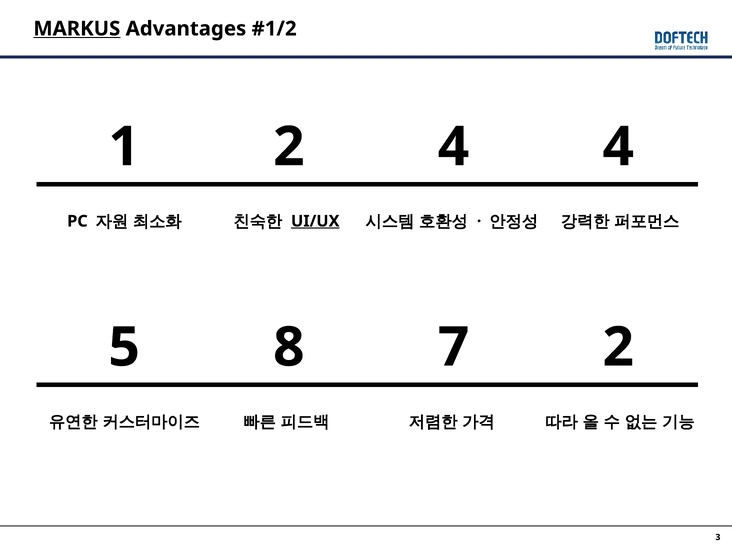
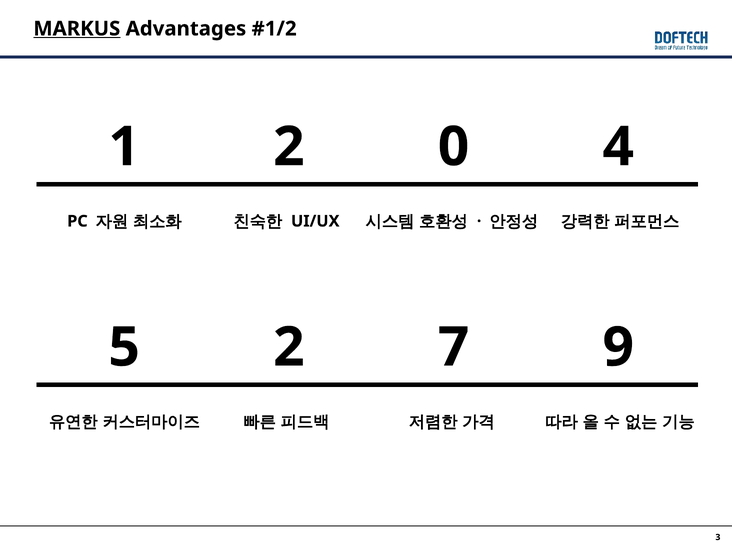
2 4: 4 -> 0
UI/UX underline: present -> none
5 8: 8 -> 2
7 2: 2 -> 9
